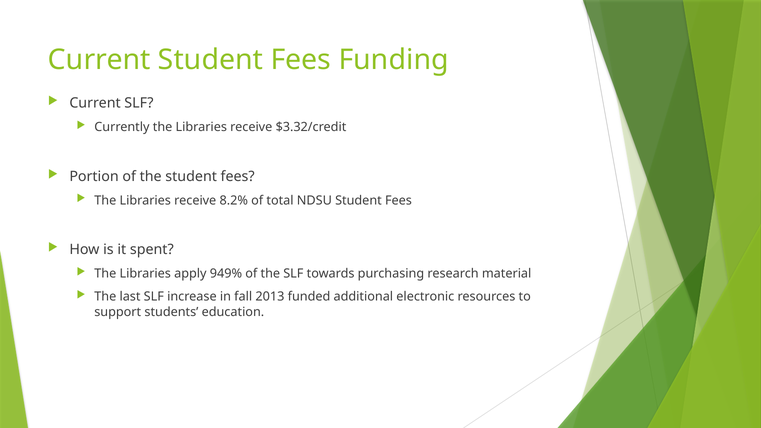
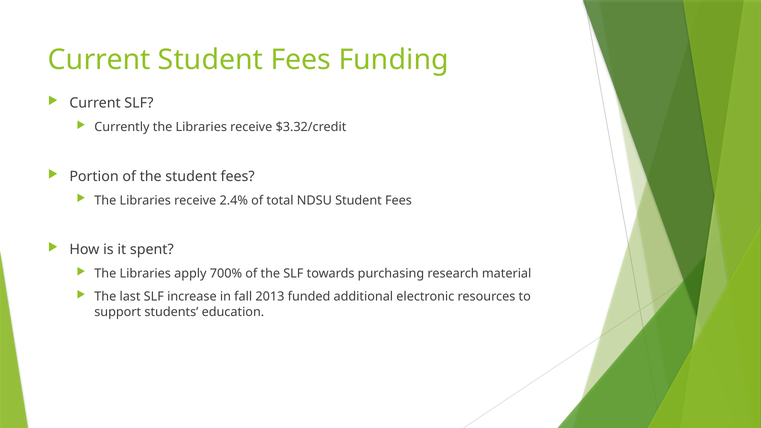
8.2%: 8.2% -> 2.4%
949%: 949% -> 700%
